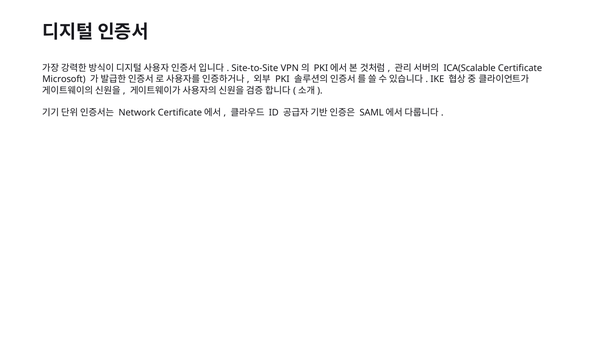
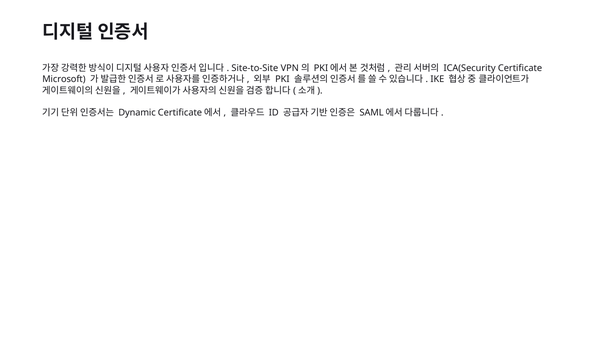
ICA(Scalable: ICA(Scalable -> ICA(Security
Network: Network -> Dynamic
